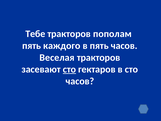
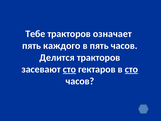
пополам: пополам -> означает
Веселая: Веселая -> Делится
сто at (131, 69) underline: none -> present
